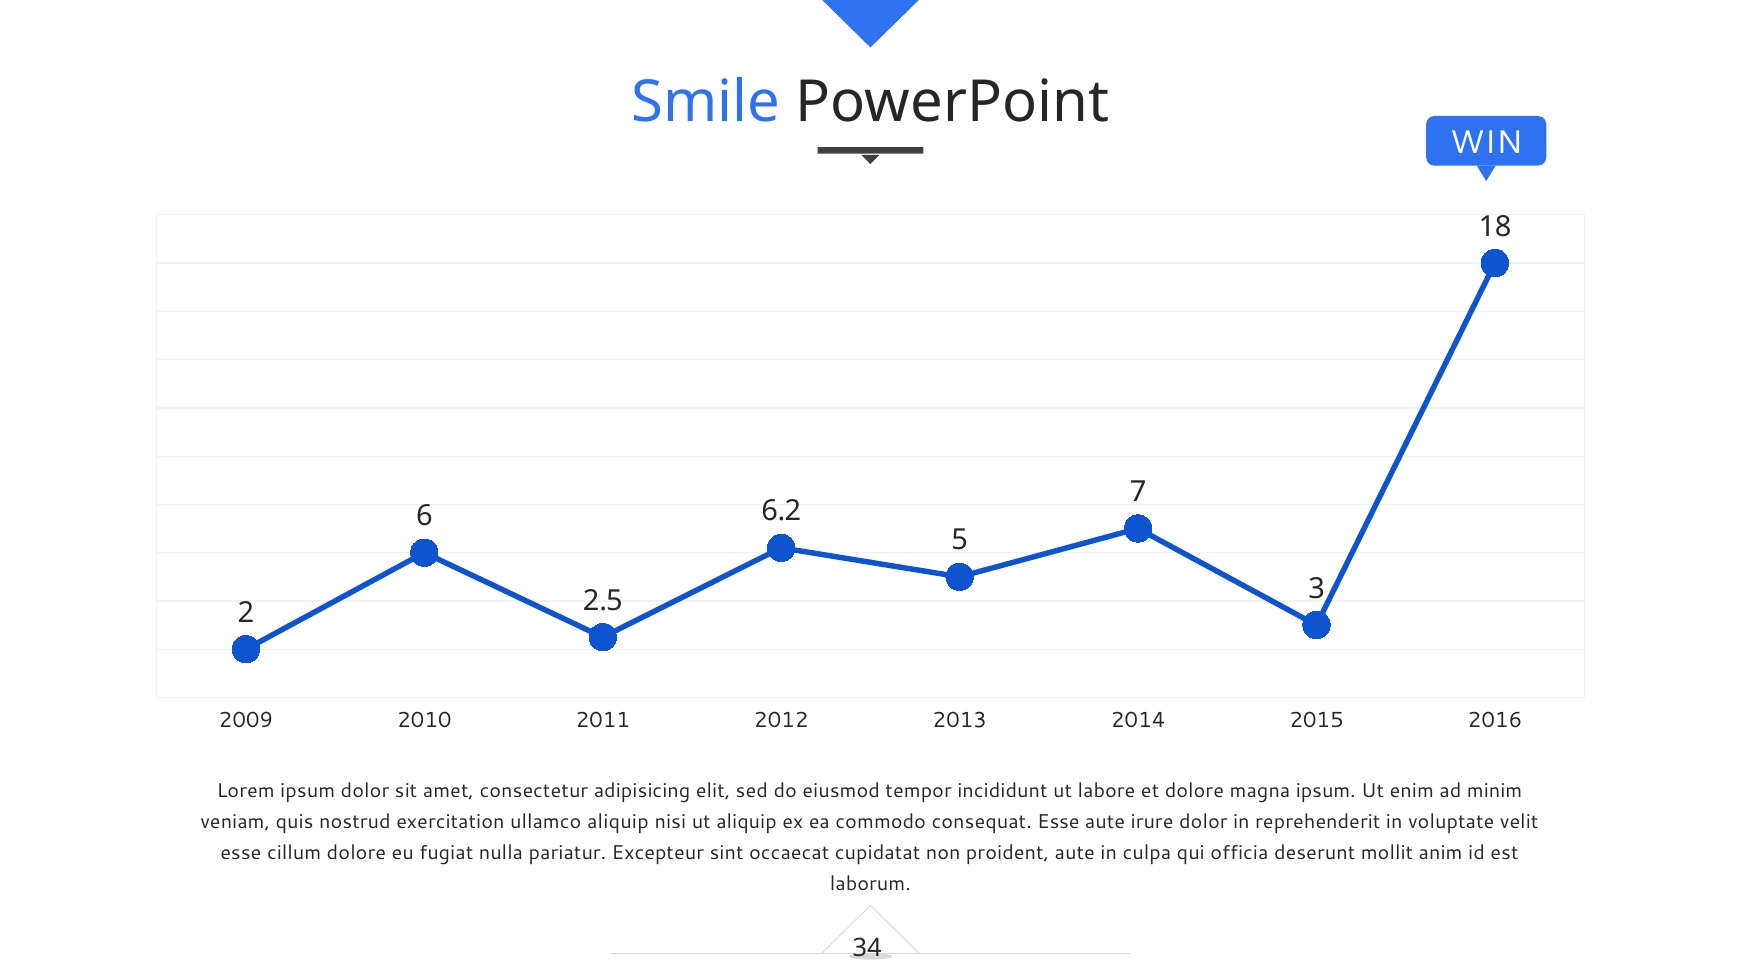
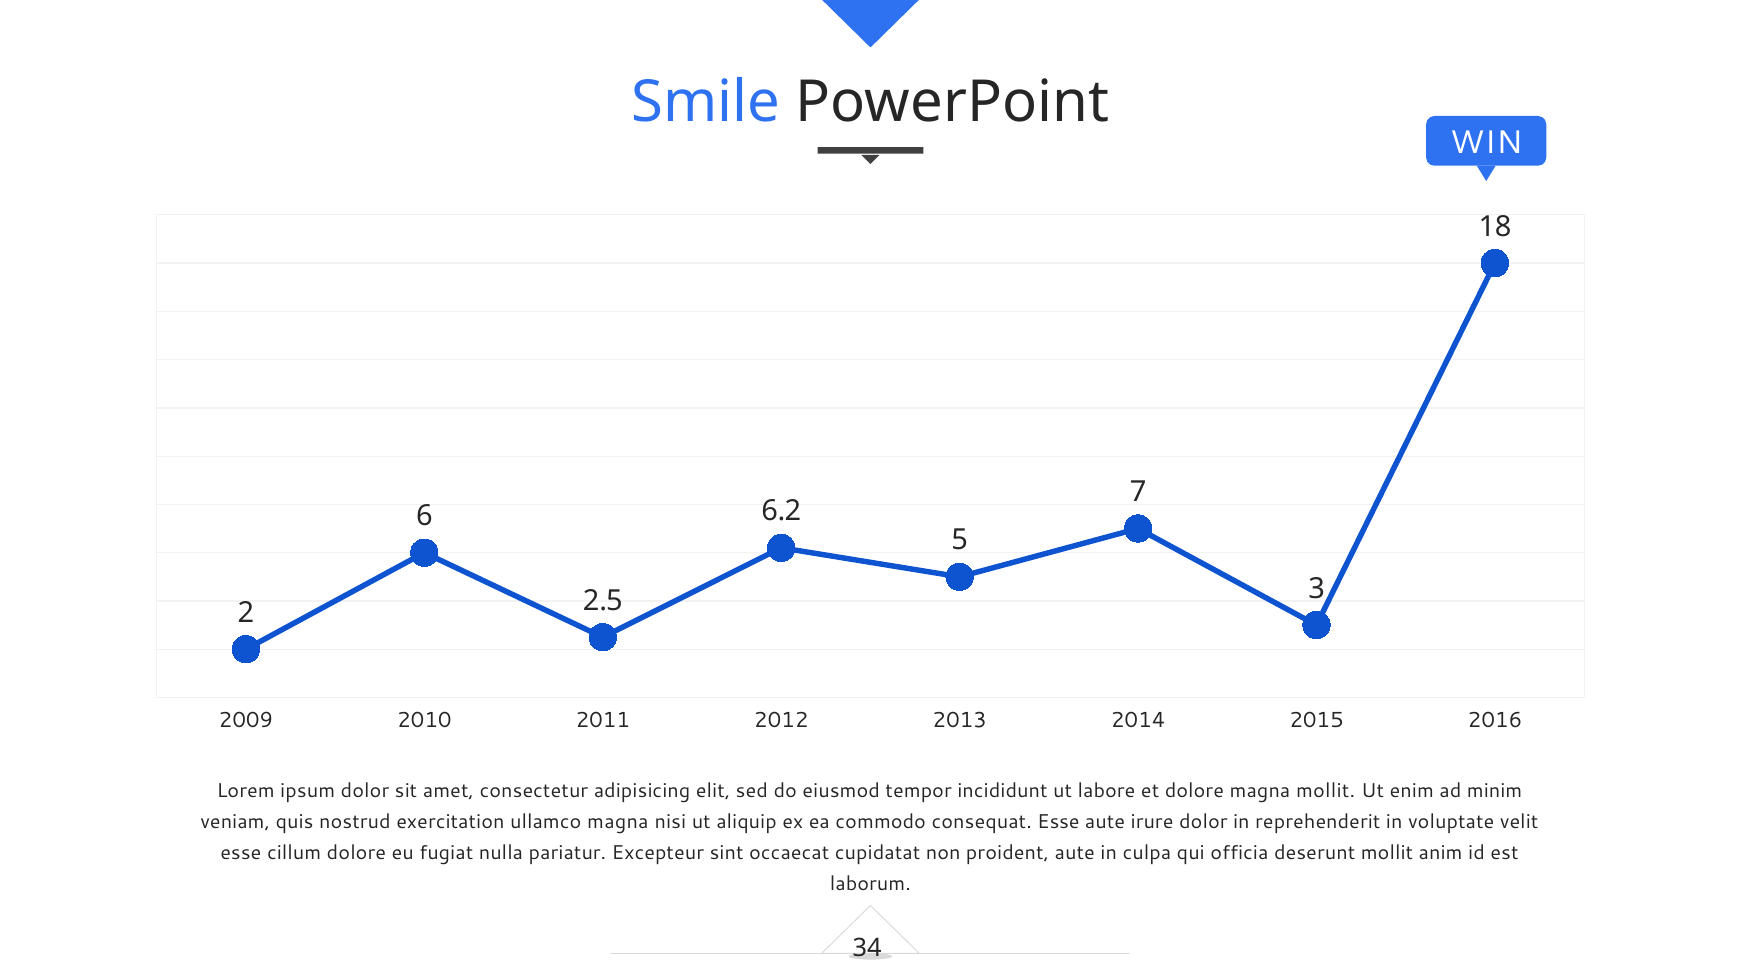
magna ipsum: ipsum -> mollit
ullamco aliquip: aliquip -> magna
